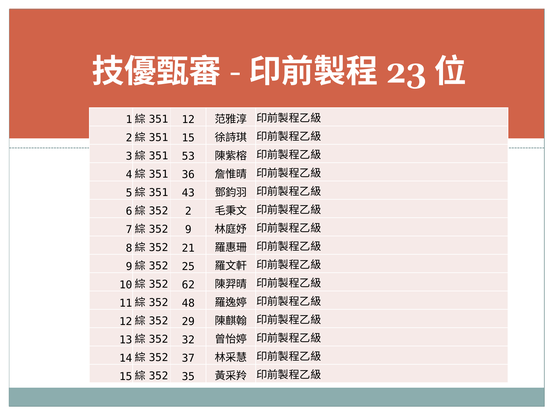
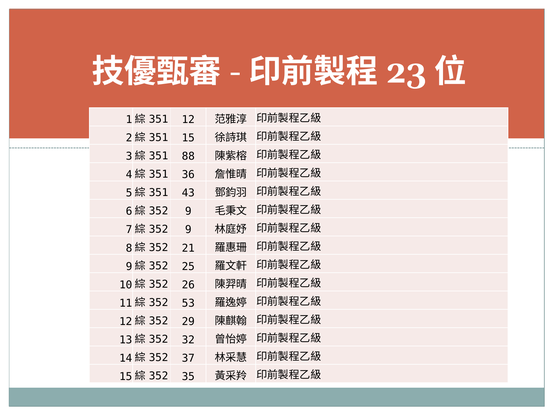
53: 53 -> 88
2 at (188, 211): 2 -> 9
62: 62 -> 26
48: 48 -> 53
